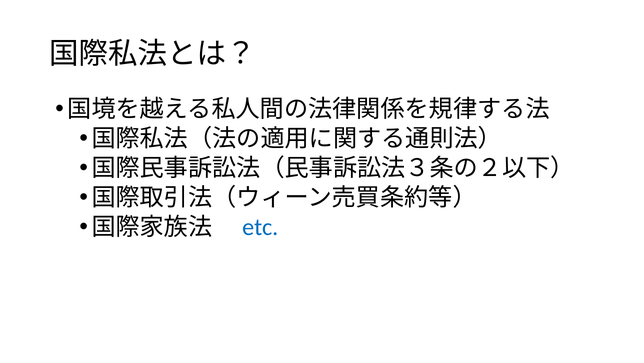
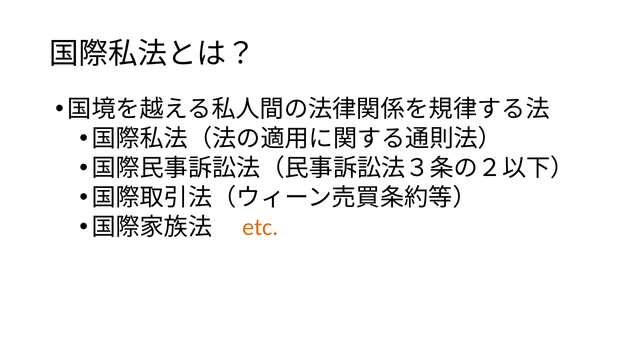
etc colour: blue -> orange
